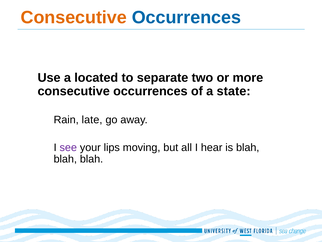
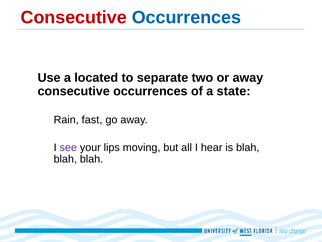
Consecutive at (74, 17) colour: orange -> red
or more: more -> away
late: late -> fast
